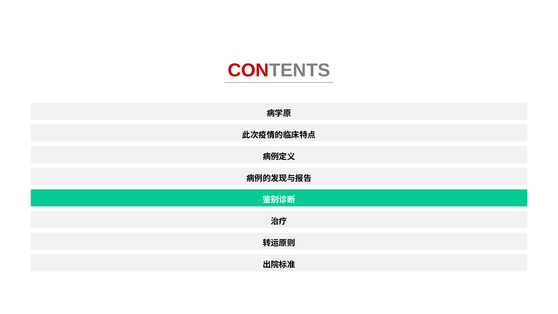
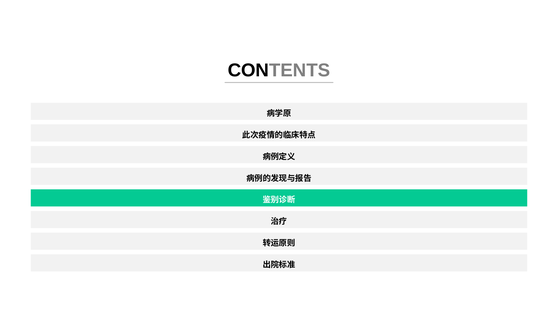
CON colour: red -> black
